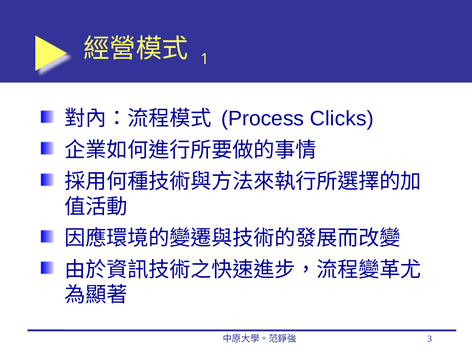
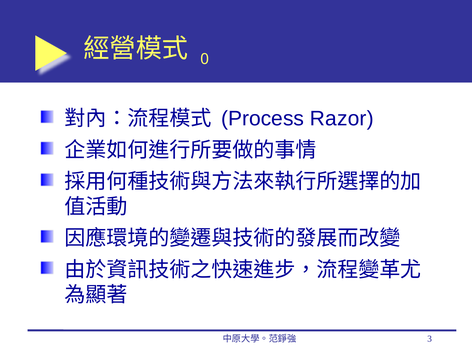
1: 1 -> 0
Clicks: Clicks -> Razor
